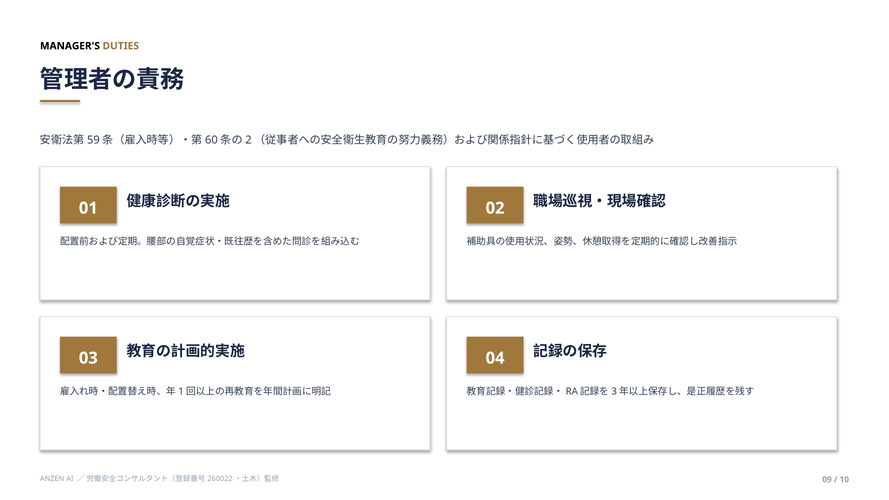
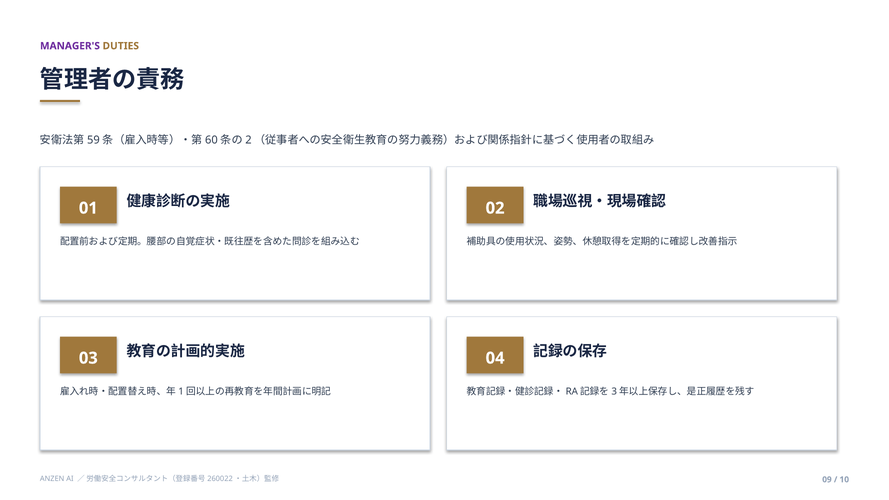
MANAGER'S colour: black -> purple
